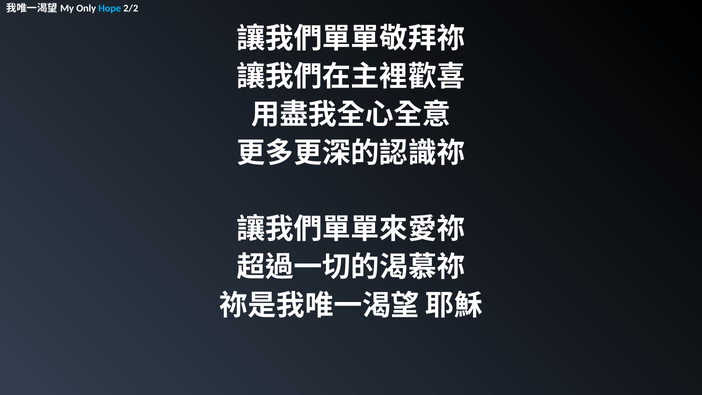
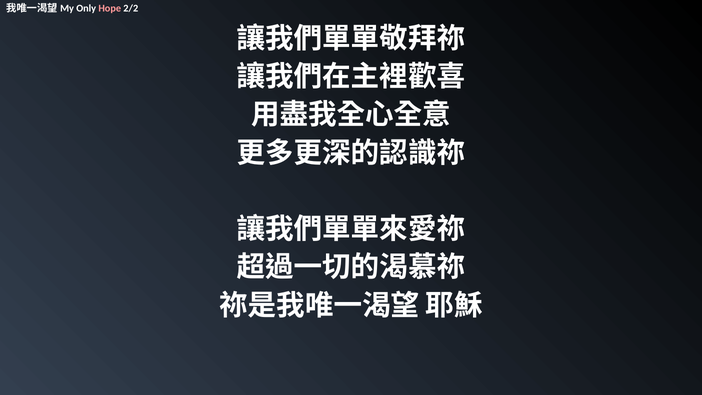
Hope colour: light blue -> pink
